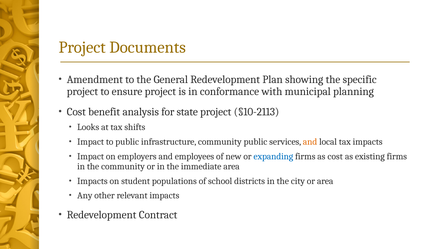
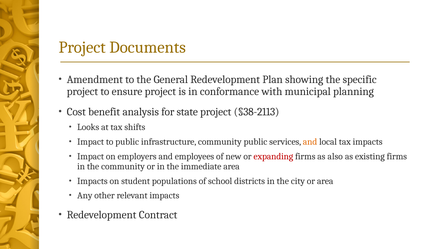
§10-2113: §10-2113 -> §38-2113
expanding colour: blue -> red
as cost: cost -> also
